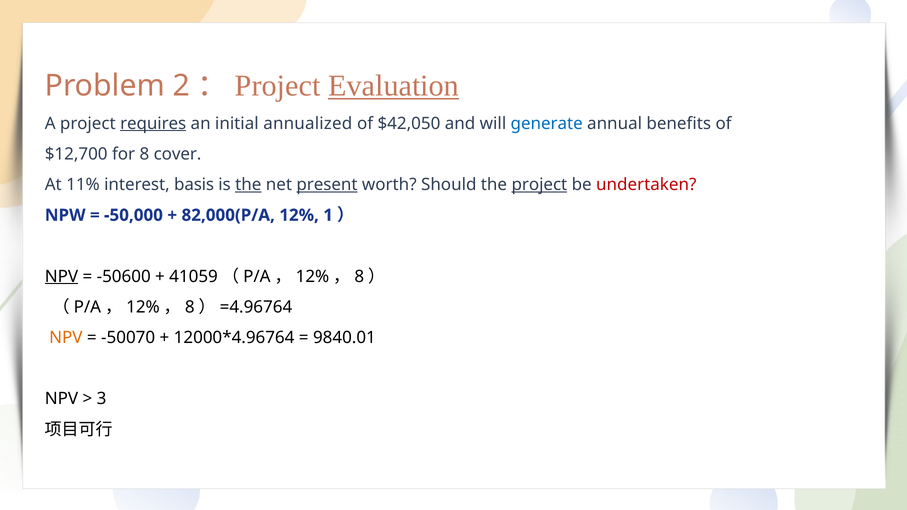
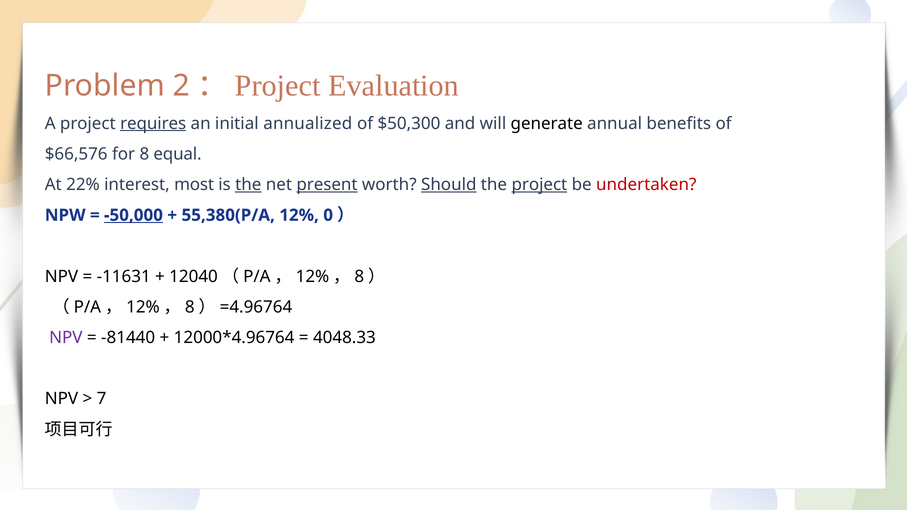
Evaluation underline: present -> none
$42,050: $42,050 -> $50,300
generate colour: blue -> black
$12,700: $12,700 -> $66,576
cover: cover -> equal
11%: 11% -> 22%
basis: basis -> most
Should underline: none -> present
-50,000 underline: none -> present
82,000(P/A: 82,000(P/A -> 55,380(P/A
1: 1 -> 0
NPV at (61, 277) underline: present -> none
-50600: -50600 -> -11631
41059: 41059 -> 12040
NPV at (66, 338) colour: orange -> purple
-50070: -50070 -> -81440
9840.01: 9840.01 -> 4048.33
3: 3 -> 7
